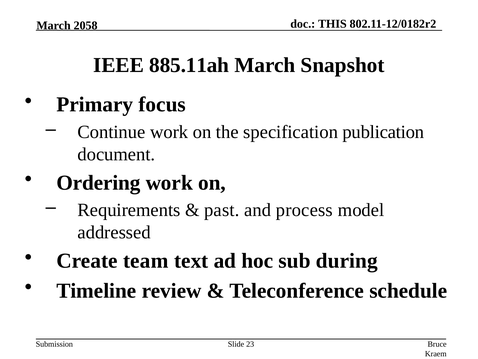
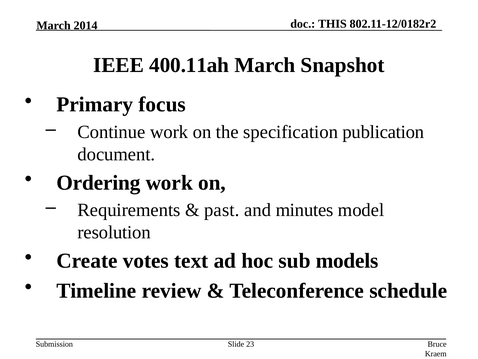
2058: 2058 -> 2014
885.11ah: 885.11ah -> 400.11ah
process: process -> minutes
addressed: addressed -> resolution
team: team -> votes
during: during -> models
